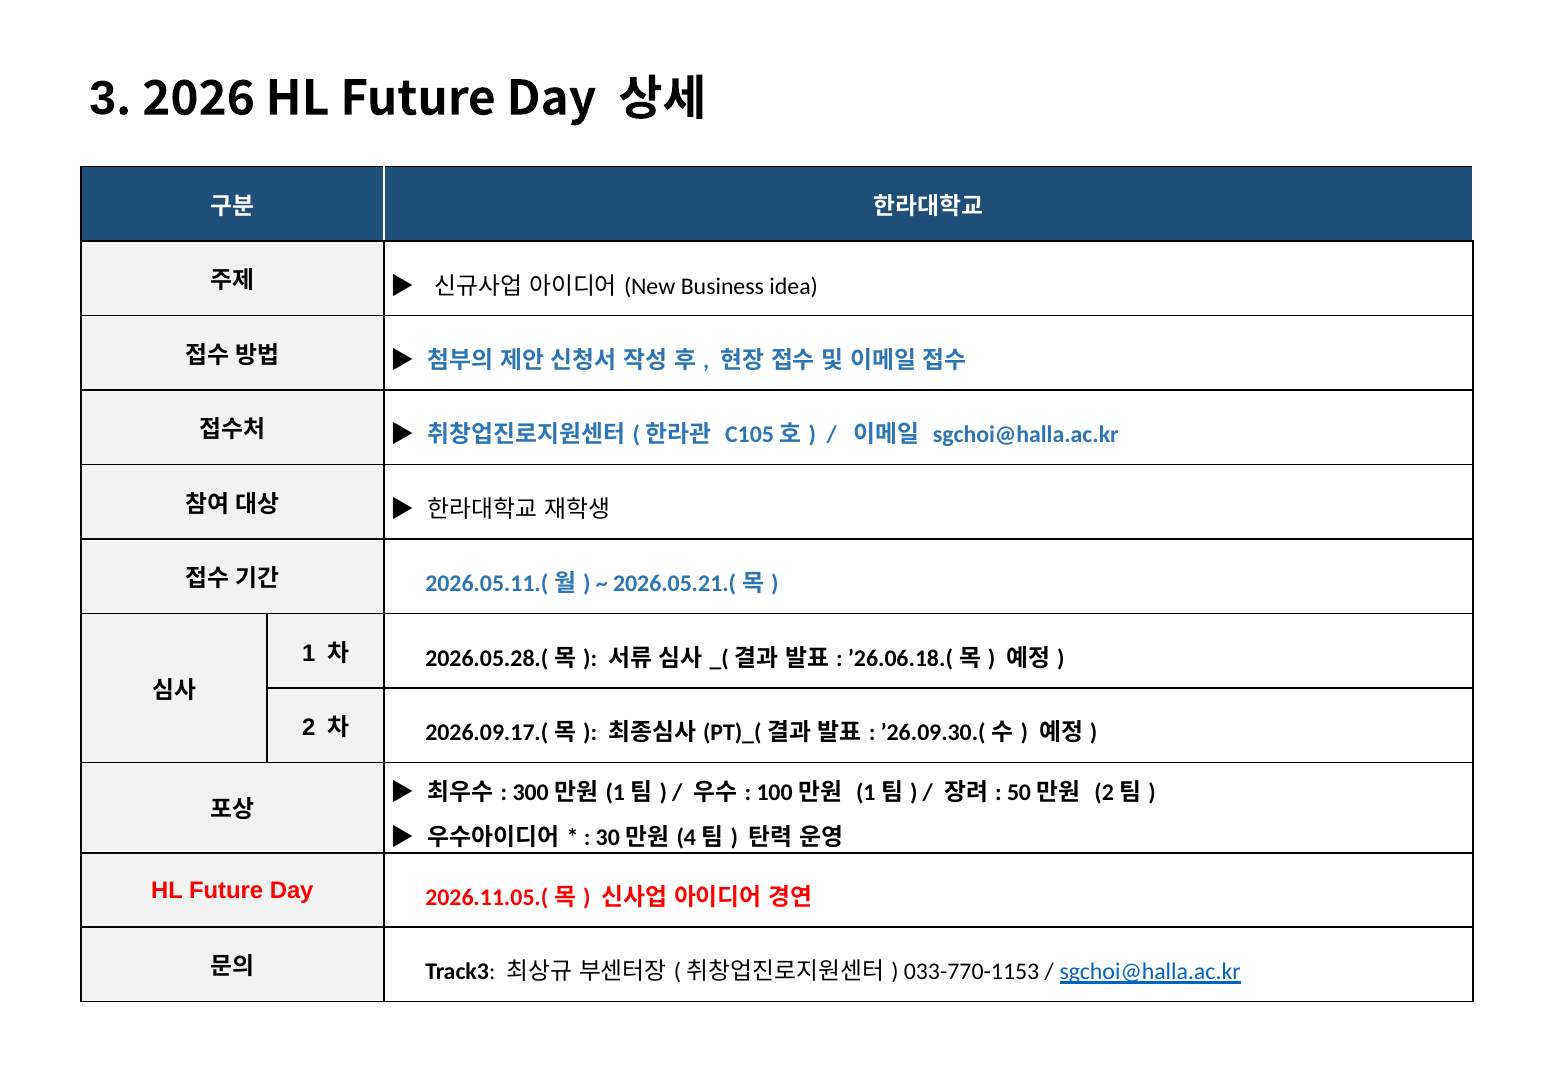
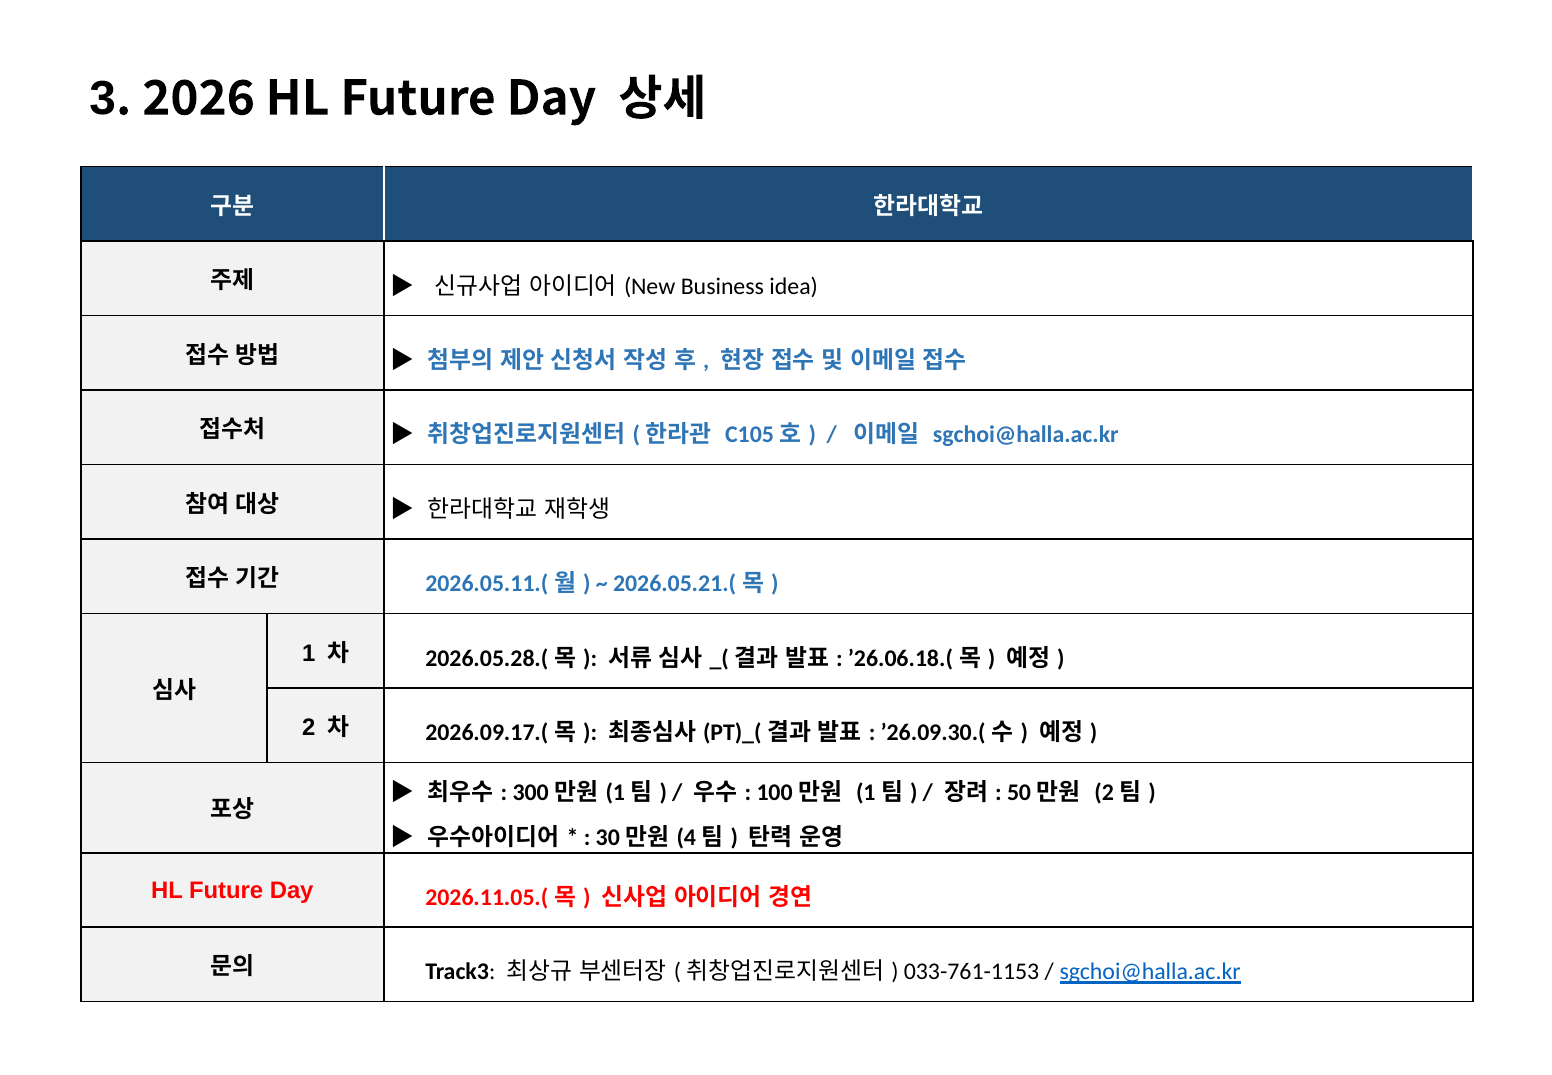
033-770-1153: 033-770-1153 -> 033-761-1153
